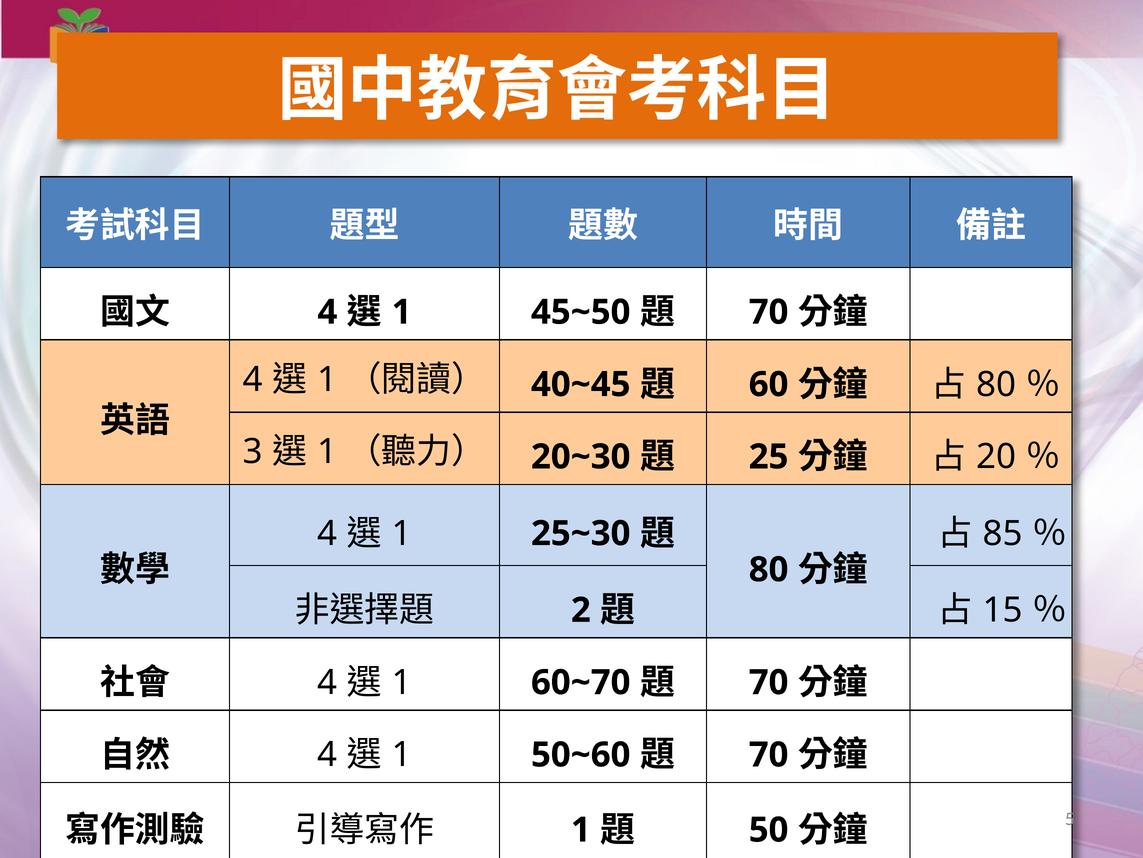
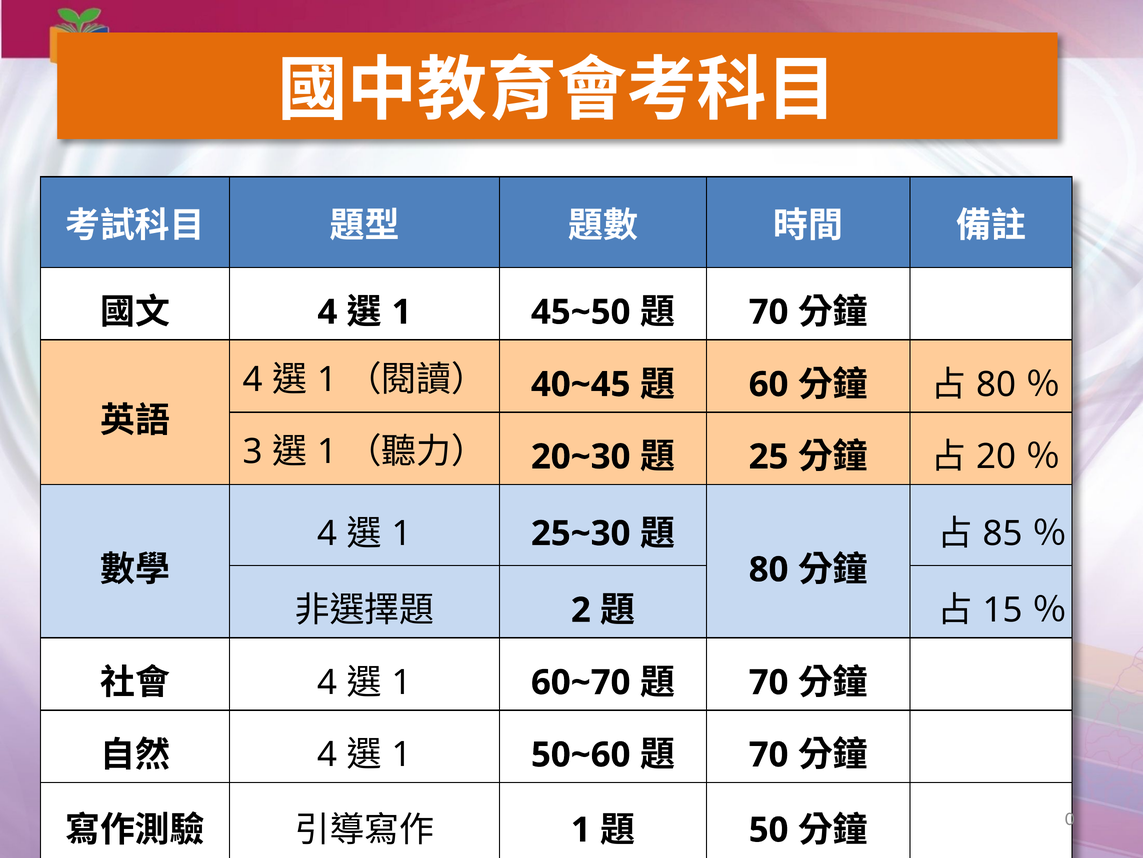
5: 5 -> 0
